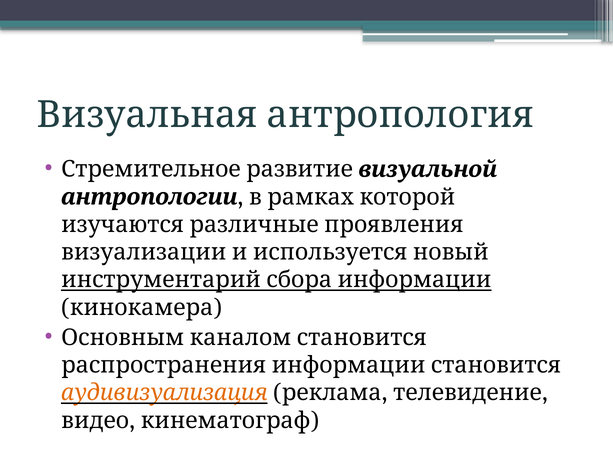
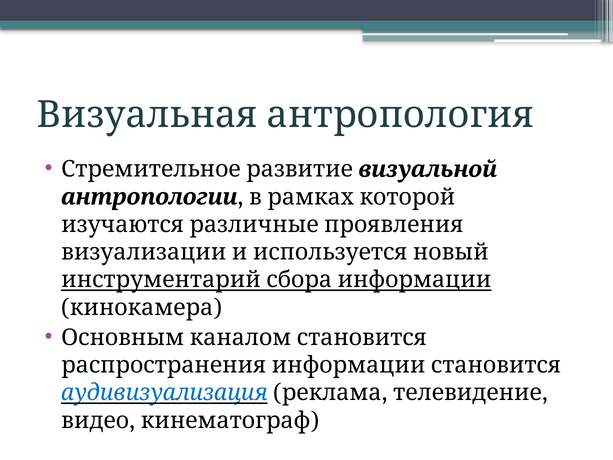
аудивизуализация colour: orange -> blue
